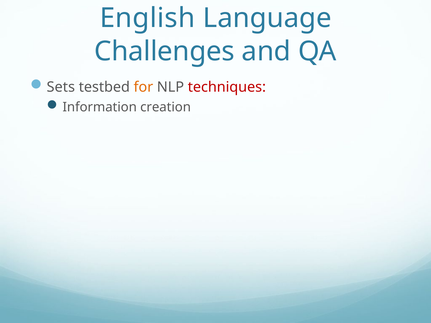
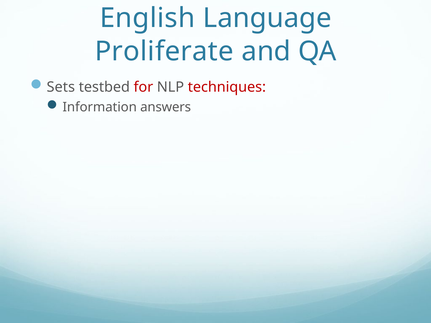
Challenges: Challenges -> Proliferate
for colour: orange -> red
creation: creation -> answers
